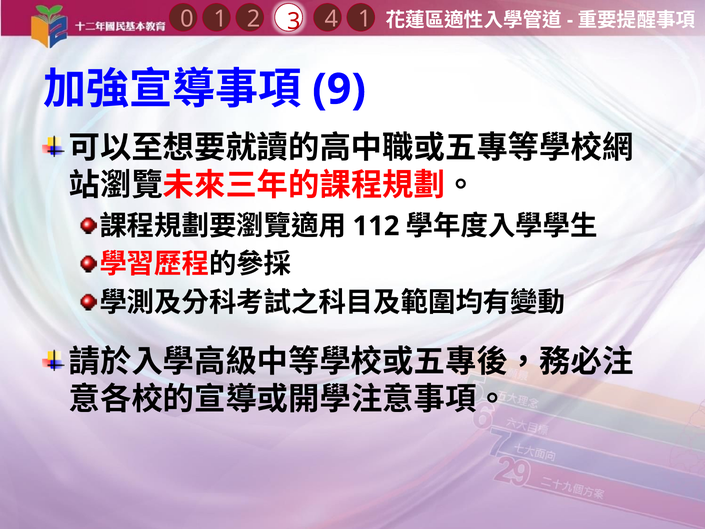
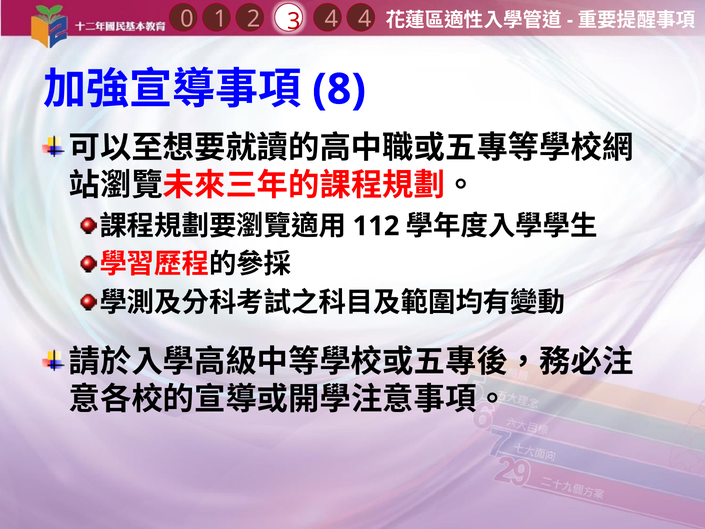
4 1: 1 -> 4
9: 9 -> 8
